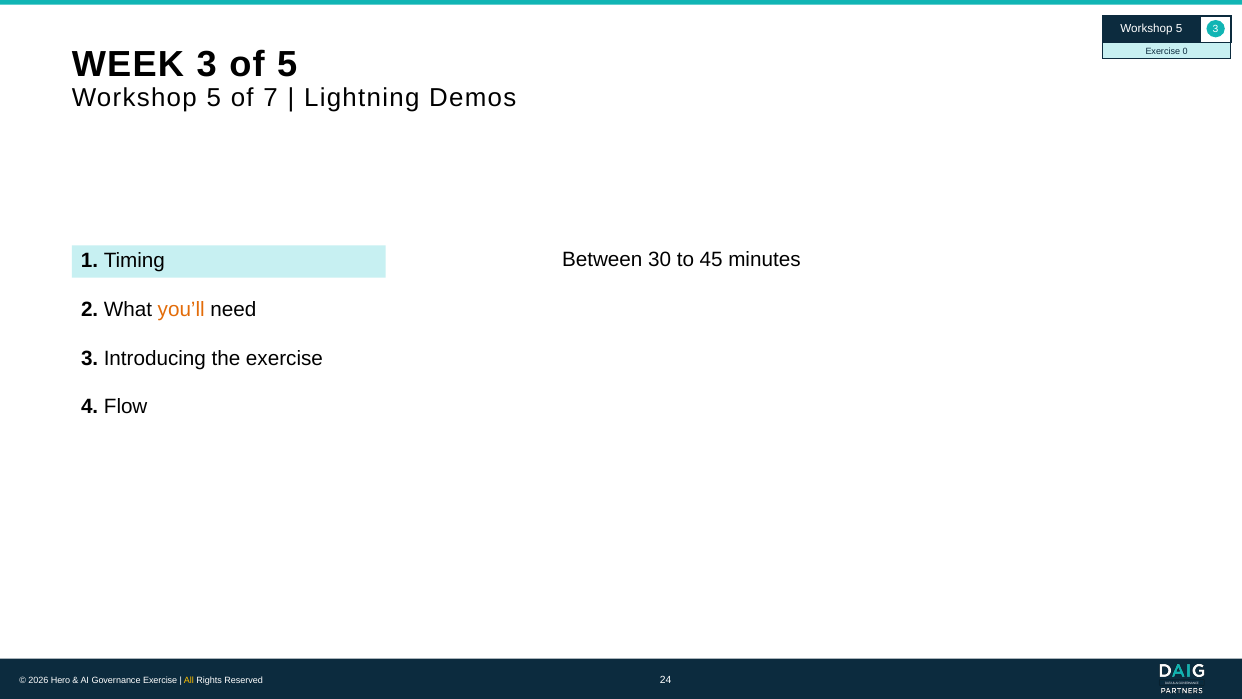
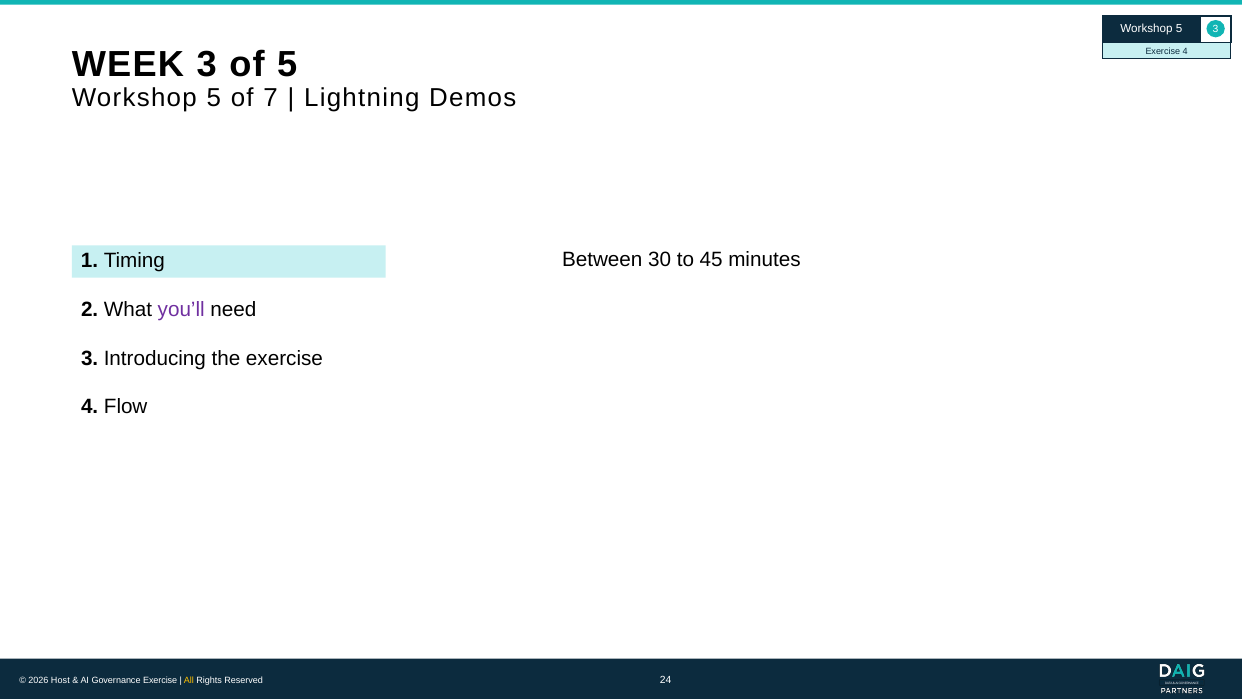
0 at (1185, 51): 0 -> 4
you’ll colour: orange -> purple
Hero: Hero -> Host
